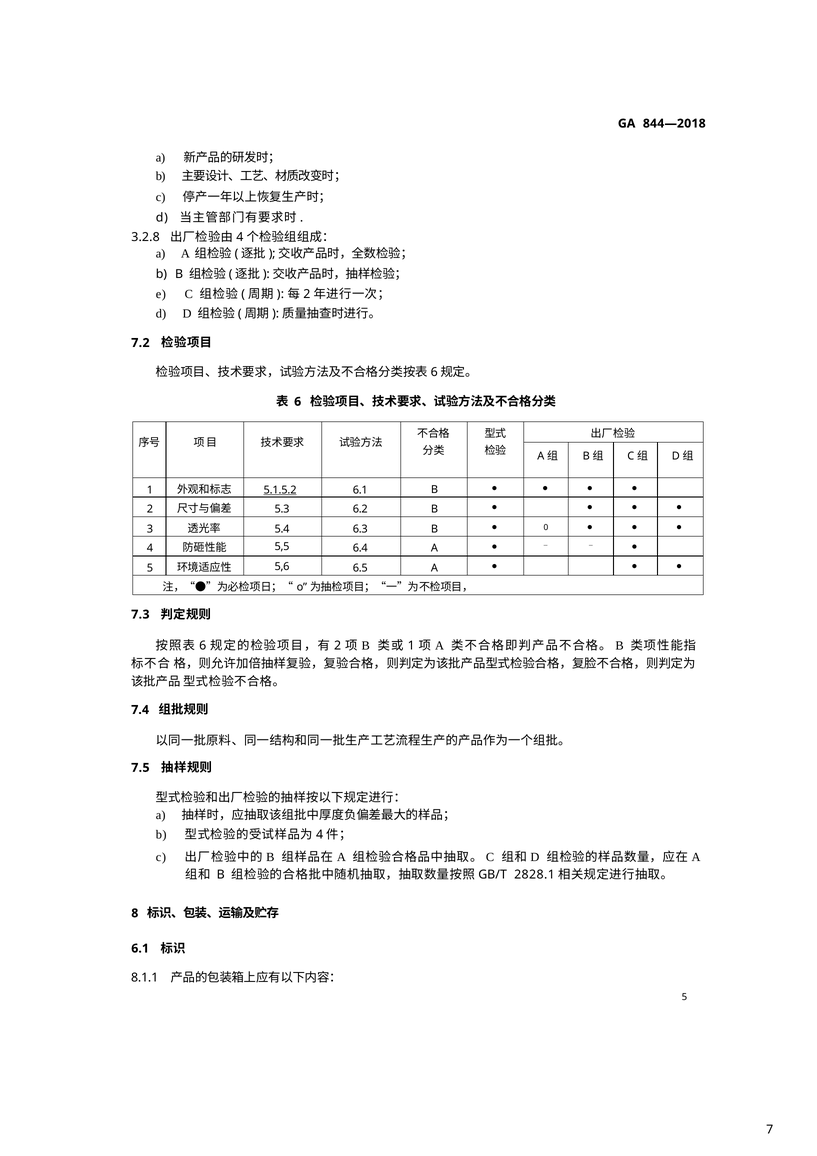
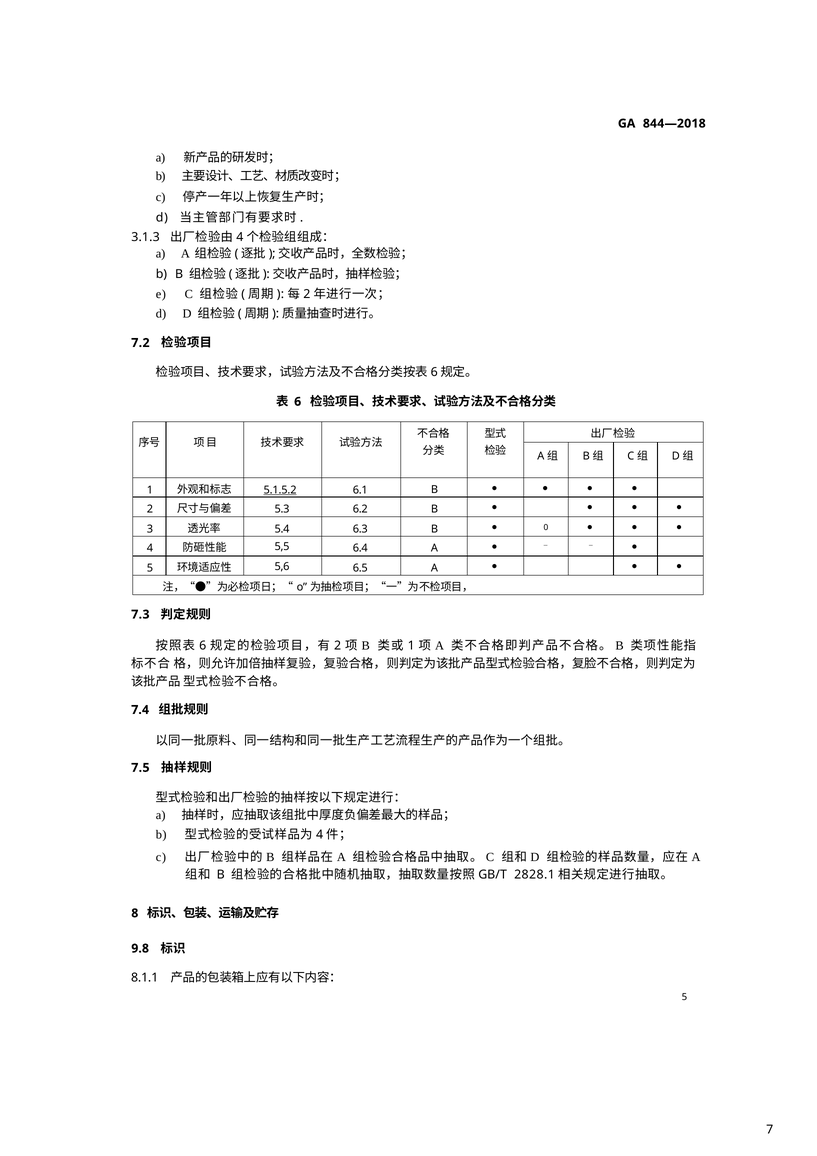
3.2.8: 3.2.8 -> 3.1.3
6.1 at (140, 949): 6.1 -> 9.8
